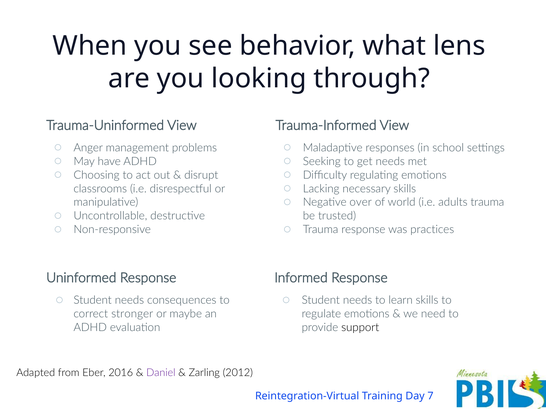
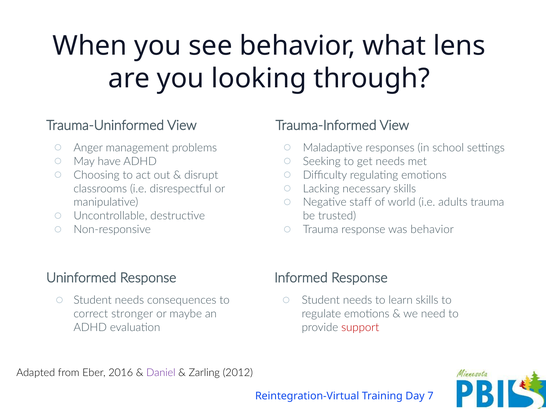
over: over -> staff
was practices: practices -> behavior
support colour: black -> red
